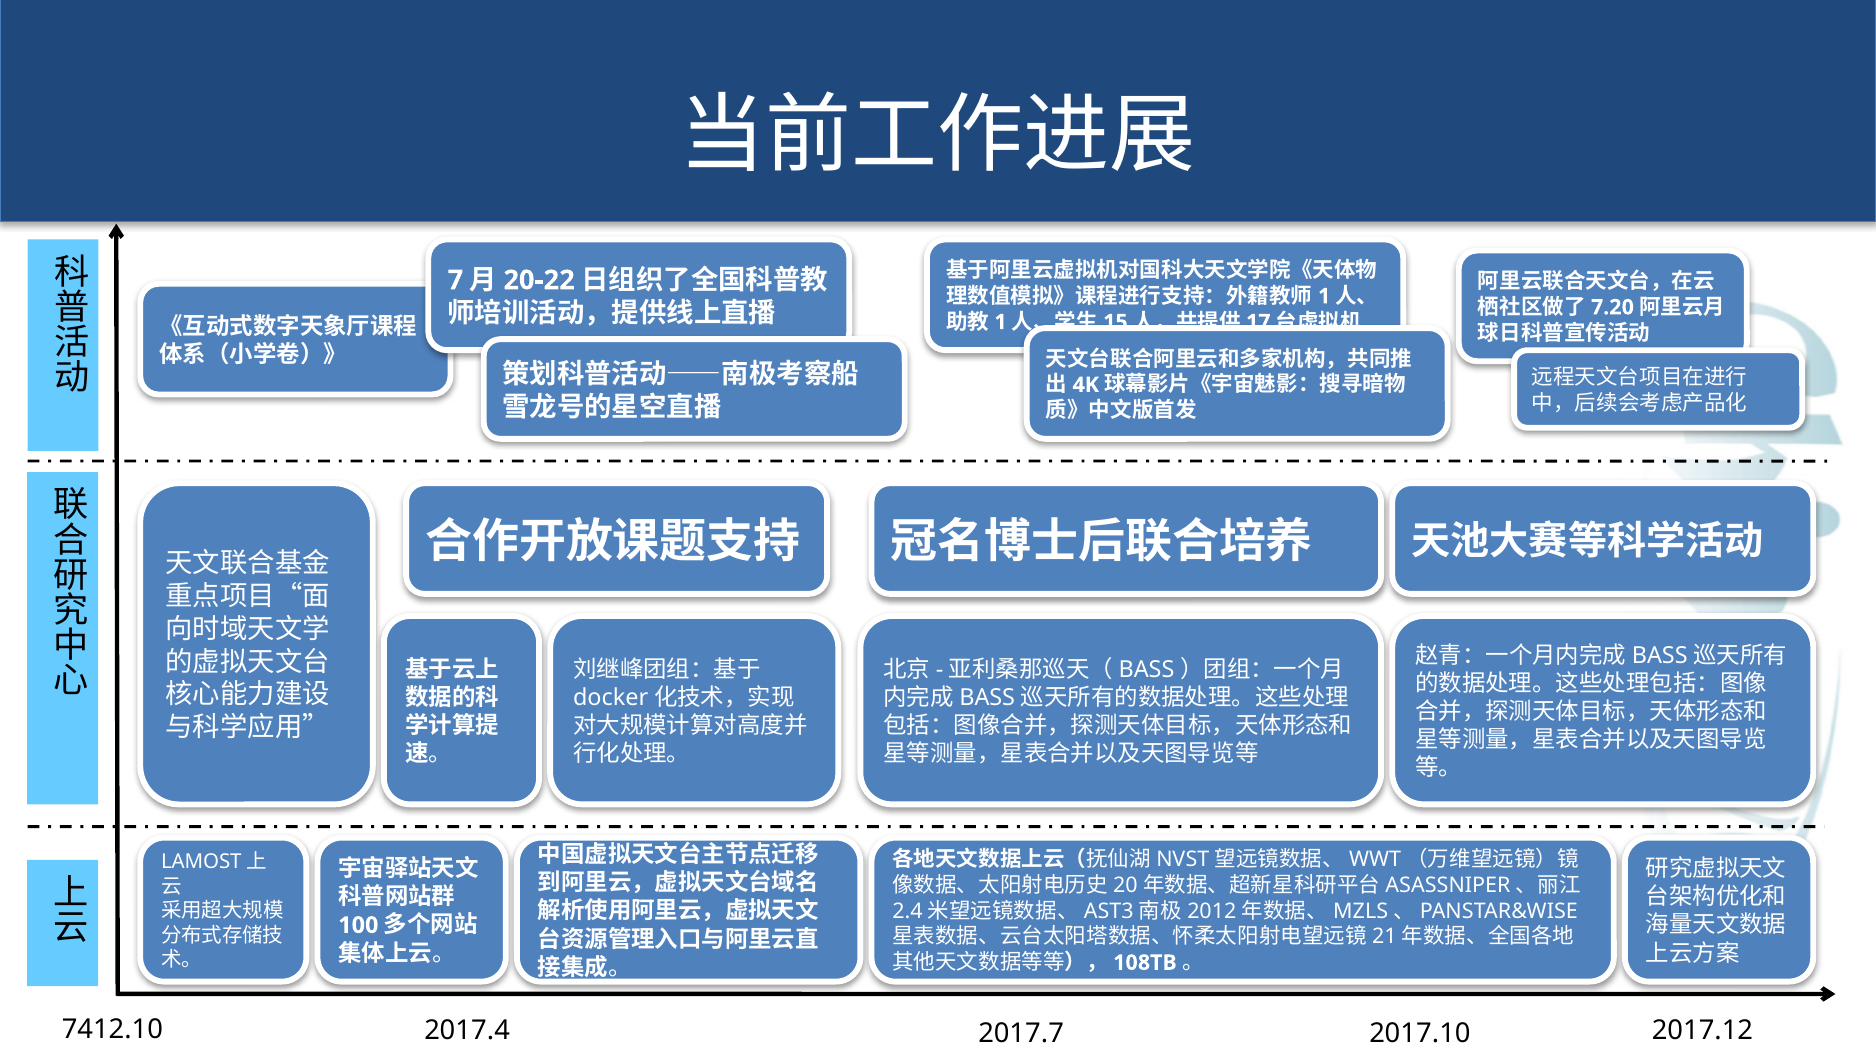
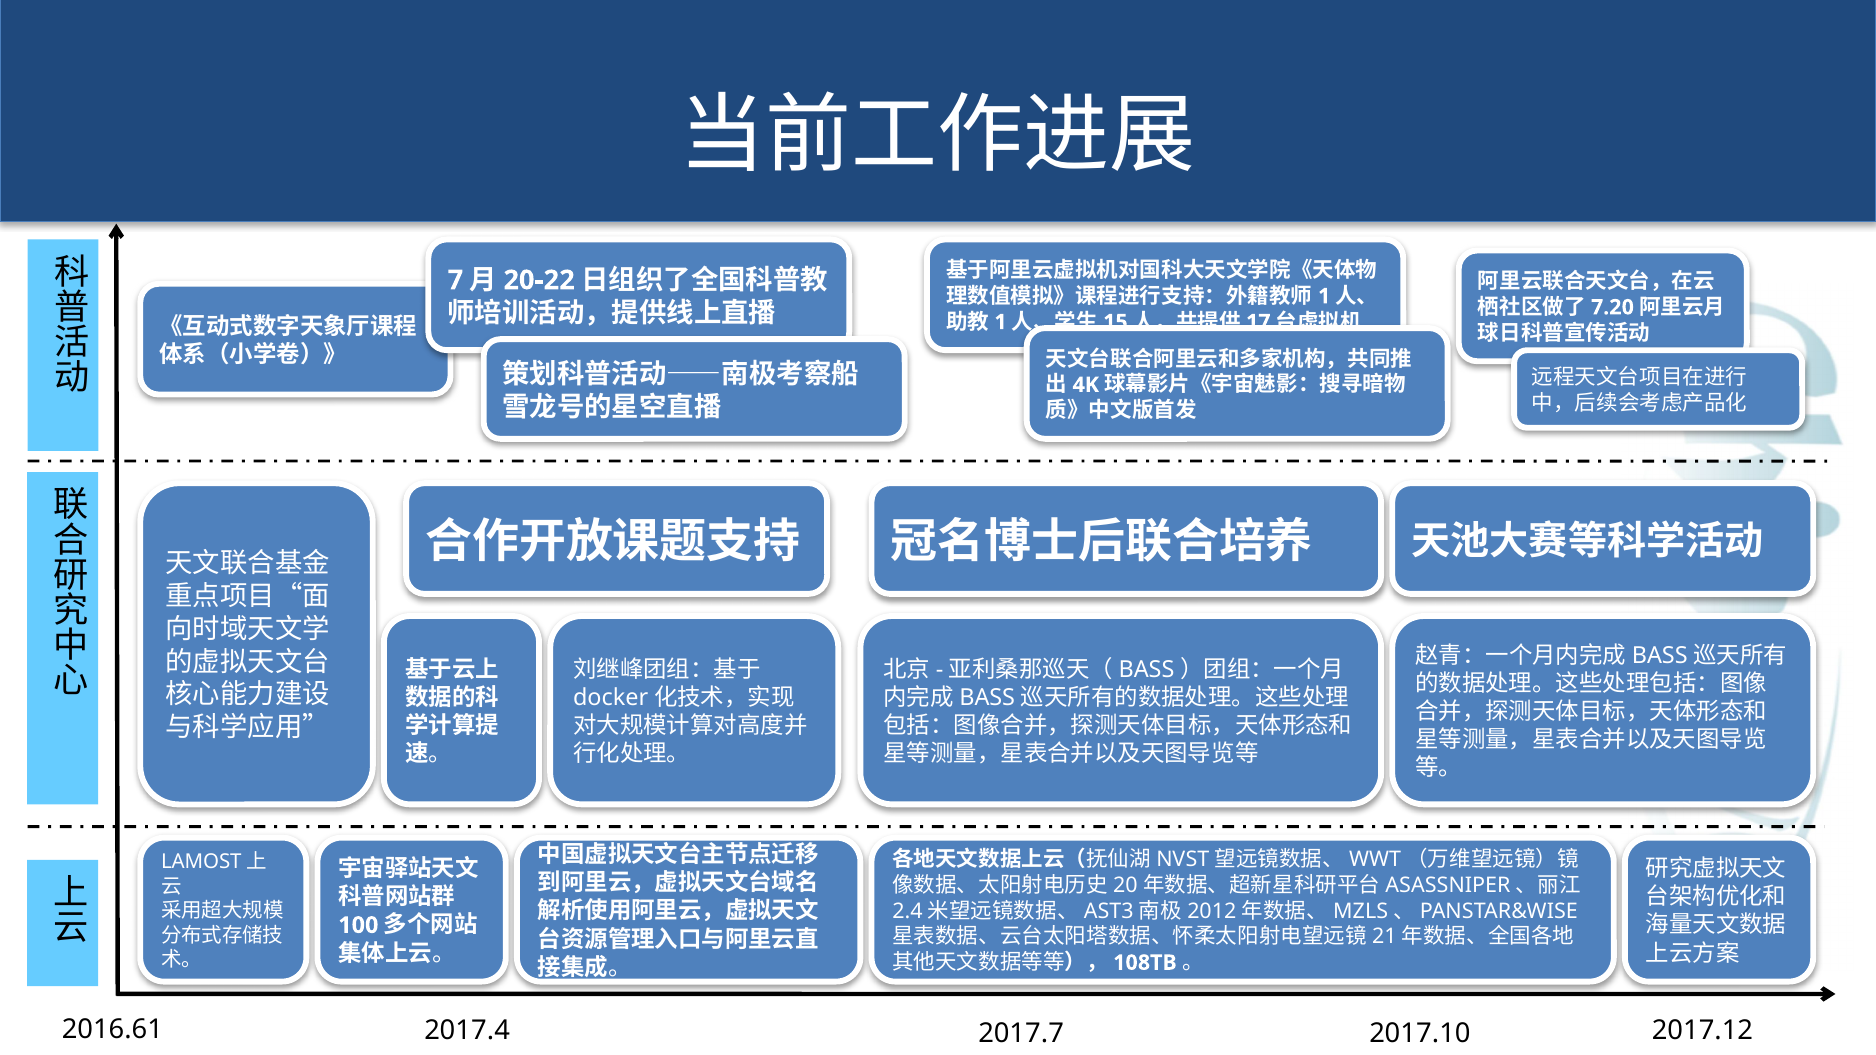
7412.10: 7412.10 -> 2016.61
